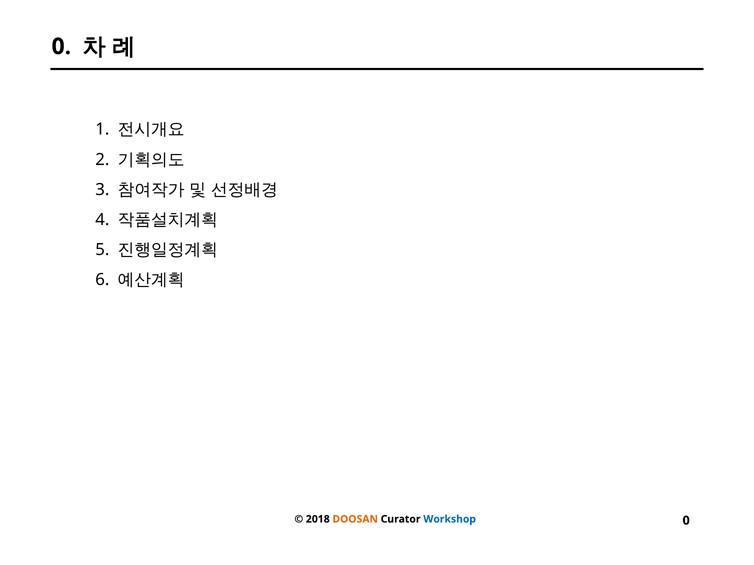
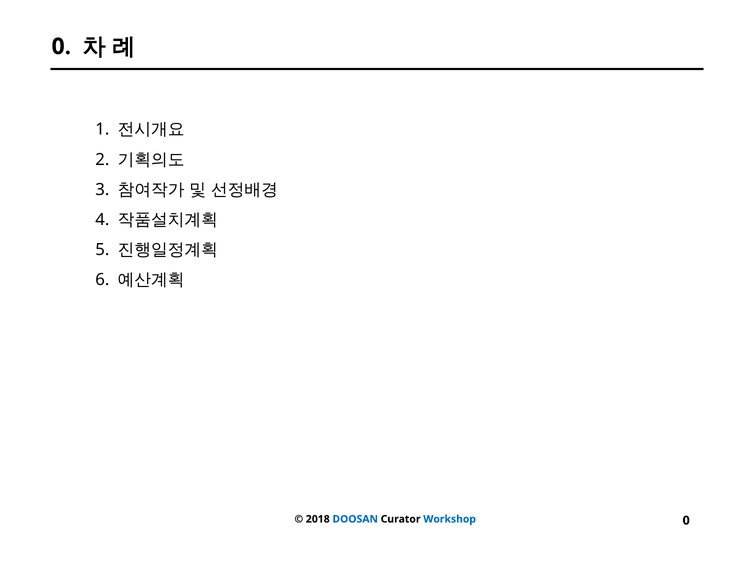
DOOSAN colour: orange -> blue
